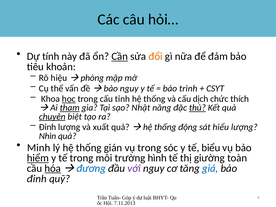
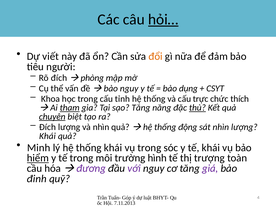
hỏi… underline: none -> present
tính: tính -> viết
Cần underline: present -> none
khoản: khoản -> người
Rõ hiệu: hiệu -> đích
trình: trình -> dụng
học underline: present -> none
dịch: dịch -> trực
sạo Nhật: Nhật -> Tăng
Đinh at (48, 127): Đinh -> Đích
và xuất: xuất -> nhìn
sát hiểu: hiểu -> nhìn
Nhìn at (48, 136): Nhìn -> Khái
thống gián: gián -> khái
tế biểu: biểu -> khái
giường: giường -> trượng
hóa underline: present -> none
đương colour: blue -> purple
giá colour: blue -> purple
